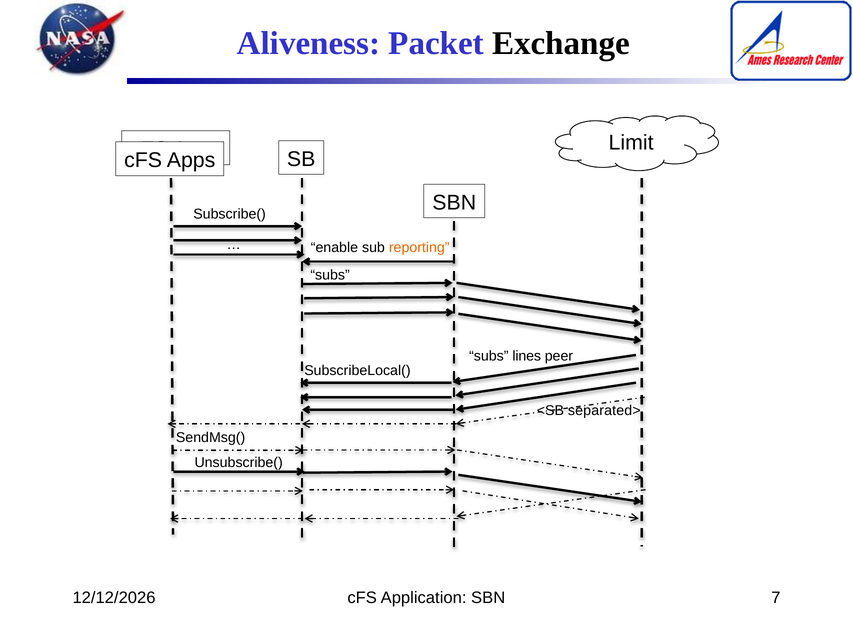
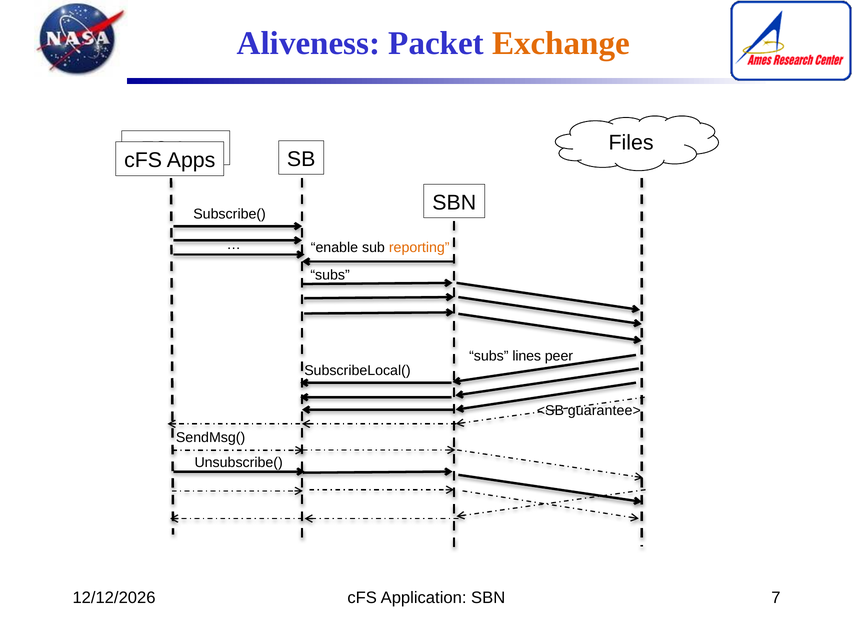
Exchange colour: black -> orange
Limit: Limit -> Files
separated>: separated> -> guarantee>
